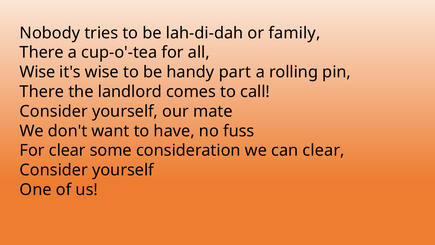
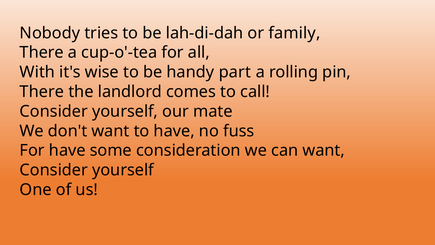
Wise at (37, 72): Wise -> With
For clear: clear -> have
can clear: clear -> want
